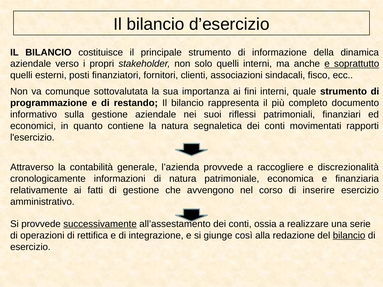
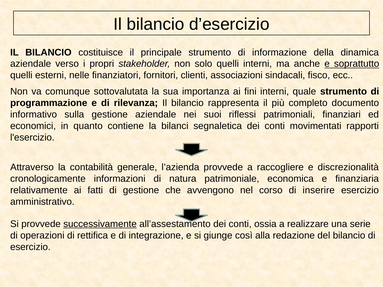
posti: posti -> nelle
restando: restando -> rilevanza
la natura: natura -> bilanci
bilancio at (349, 236) underline: present -> none
